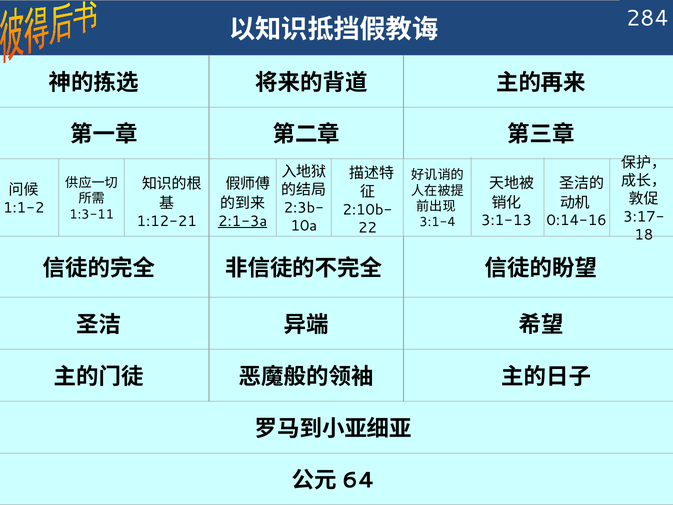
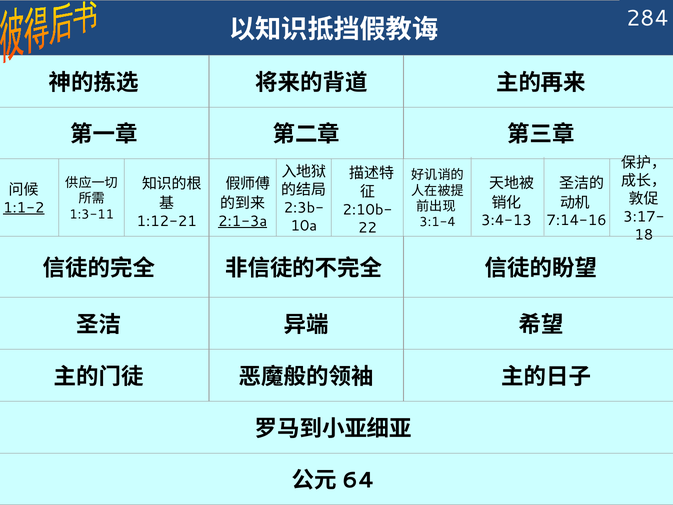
1:1-2 underline: none -> present
3:1-13: 3:1-13 -> 3:4-13
0:14-16: 0:14-16 -> 7:14-16
